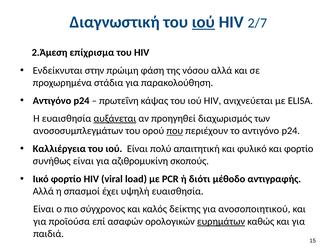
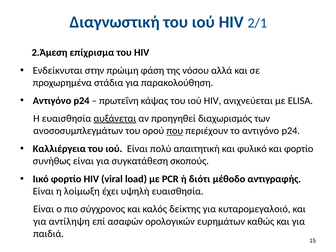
ιού at (203, 22) underline: present -> none
2/7: 2/7 -> 2/1
αζιθρομυκίνη: αζιθρομυκίνη -> συγκατάθεση
Αλλά at (43, 191): Αλλά -> Είναι
σπασμοί: σπασμοί -> λοίμωξη
ανοσοποιητικού: ανοσοποιητικού -> κυταρομεγαλοιό
προϊούσα: προϊούσα -> αντίληψη
ευρημάτων underline: present -> none
